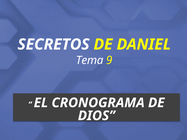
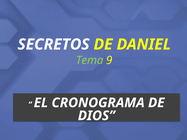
Tema colour: white -> light green
